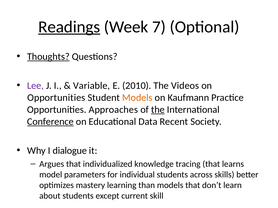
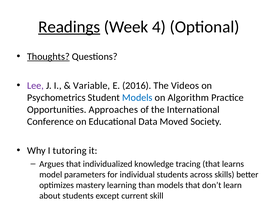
7: 7 -> 4
2010: 2010 -> 2016
Opportunities at (56, 98): Opportunities -> Psychometrics
Models at (137, 98) colour: orange -> blue
Kaufmann: Kaufmann -> Algorithm
the at (158, 110) underline: present -> none
Conference underline: present -> none
Recent: Recent -> Moved
dialogue: dialogue -> tutoring
